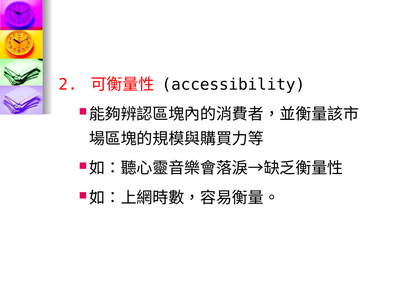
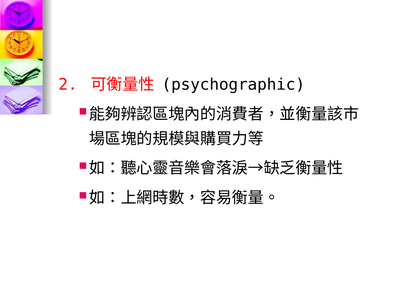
accessibility: accessibility -> psychographic
